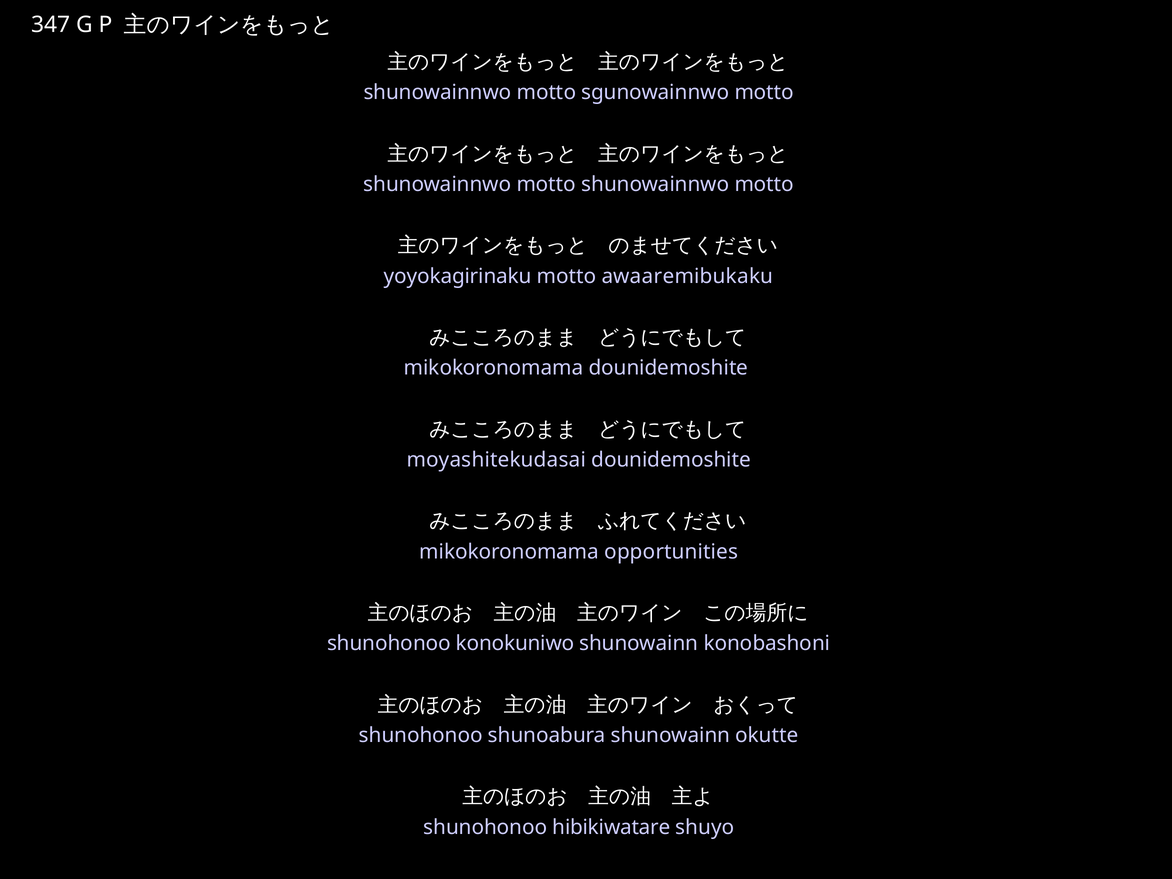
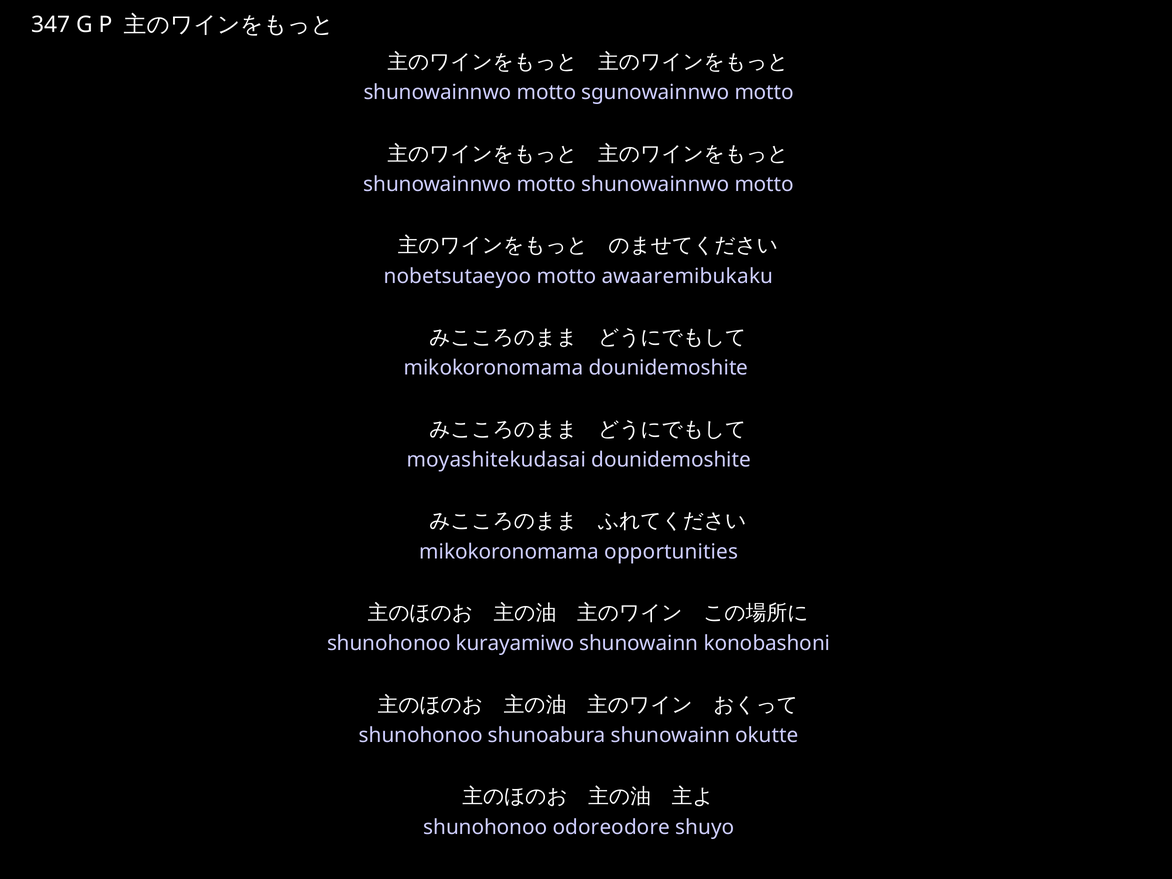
yoyokagirinaku: yoyokagirinaku -> nobetsutaeyoo
konokuniwo: konokuniwo -> kurayamiwo
hibikiwatare: hibikiwatare -> odoreodore
